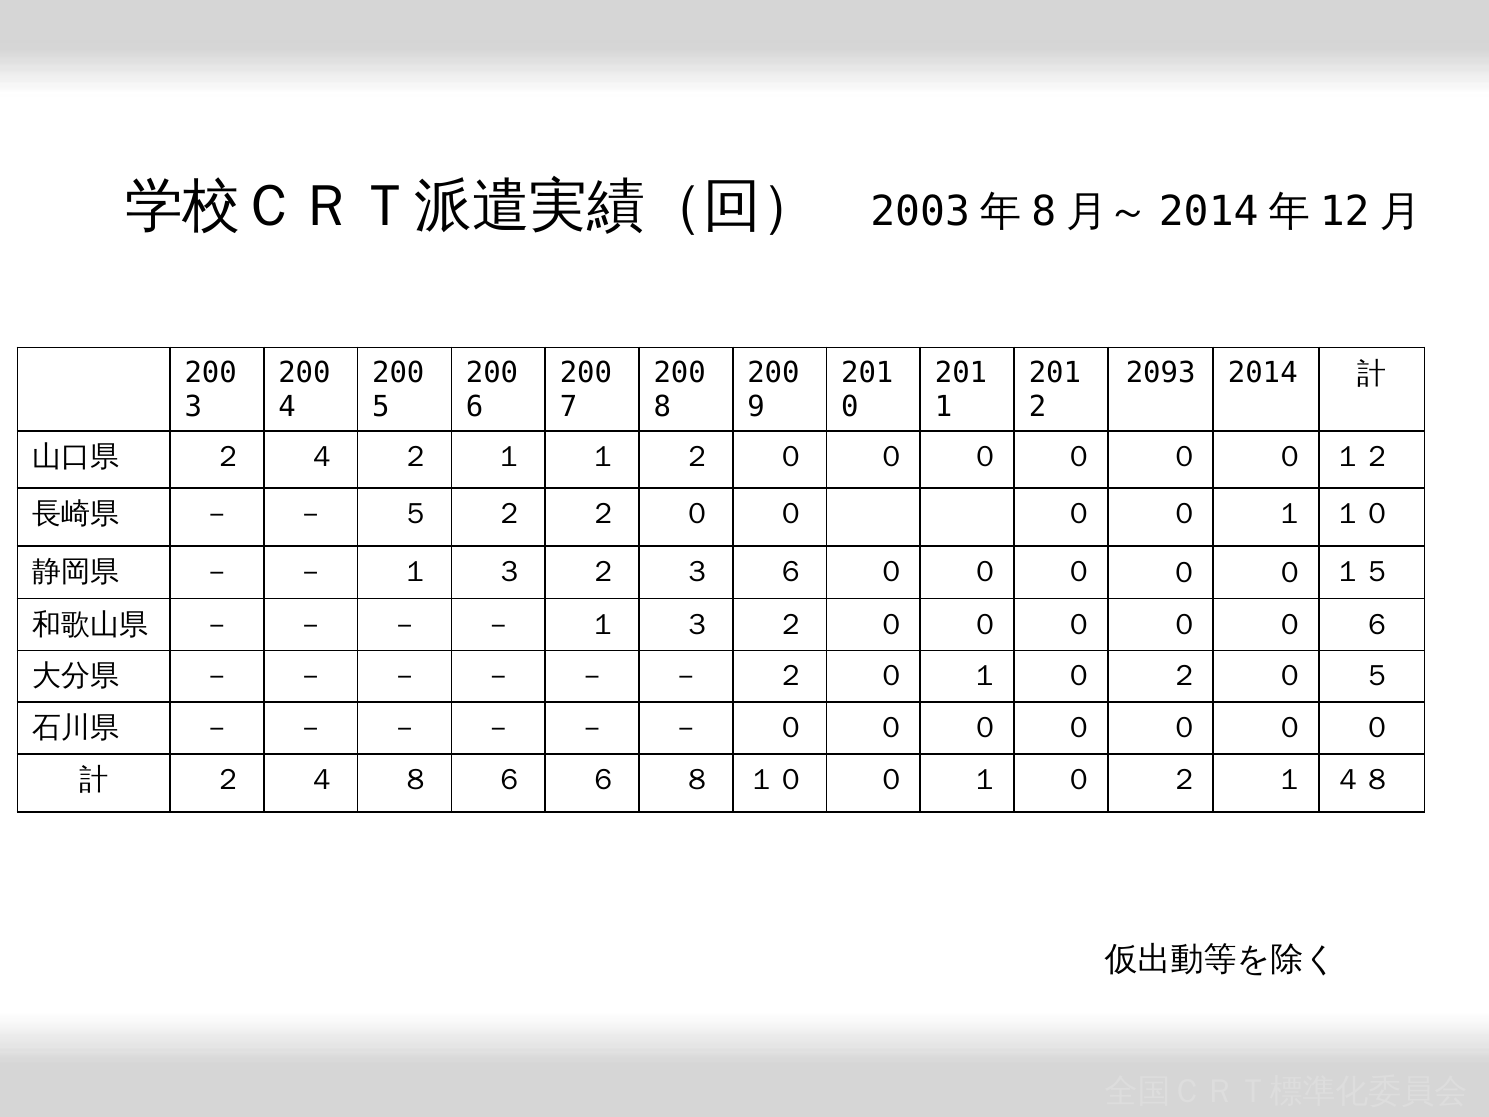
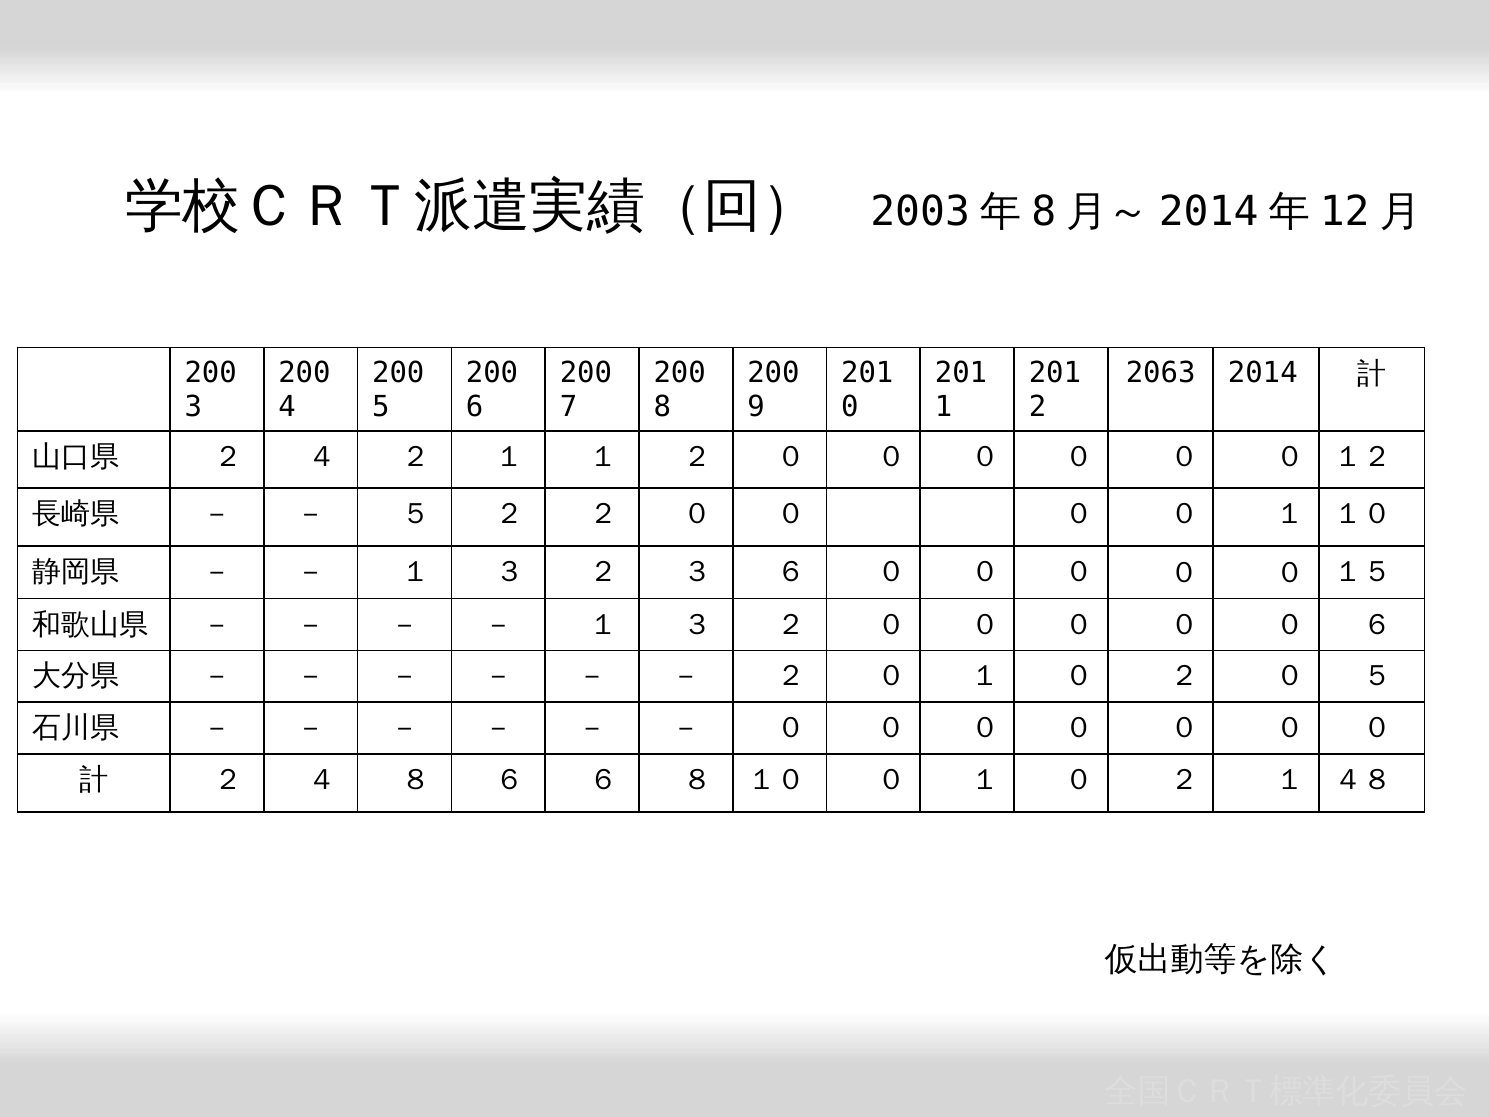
2093: 2093 -> 2063
